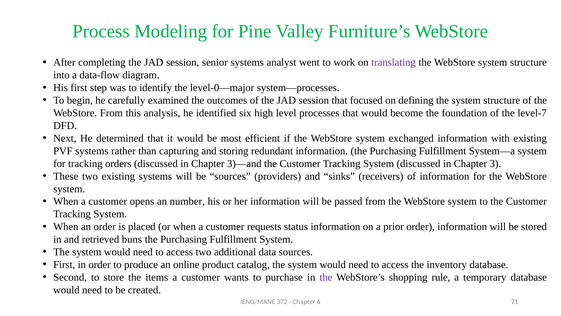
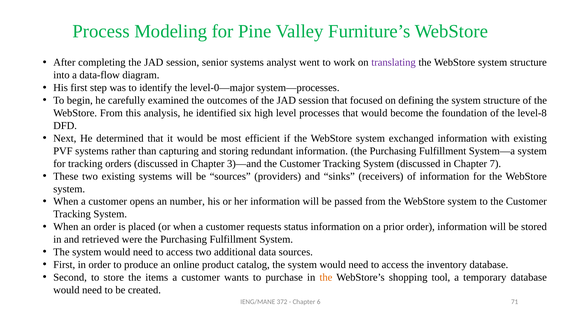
level-7: level-7 -> level-8
3: 3 -> 7
buns: buns -> were
the at (326, 277) colour: purple -> orange
rule: rule -> tool
